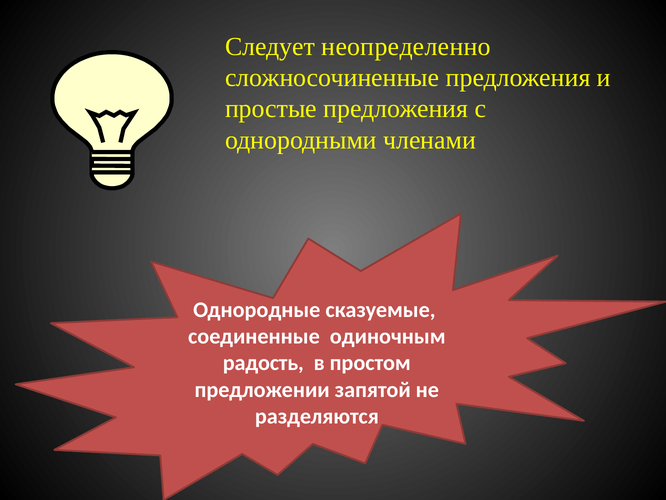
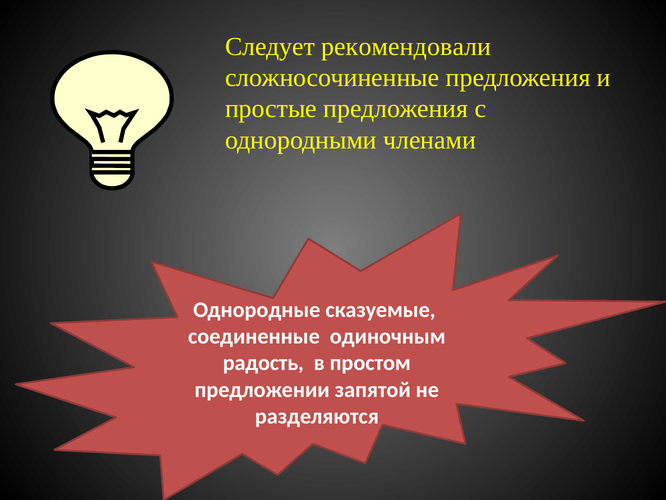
неопределенно: неопределенно -> рекомендовали
